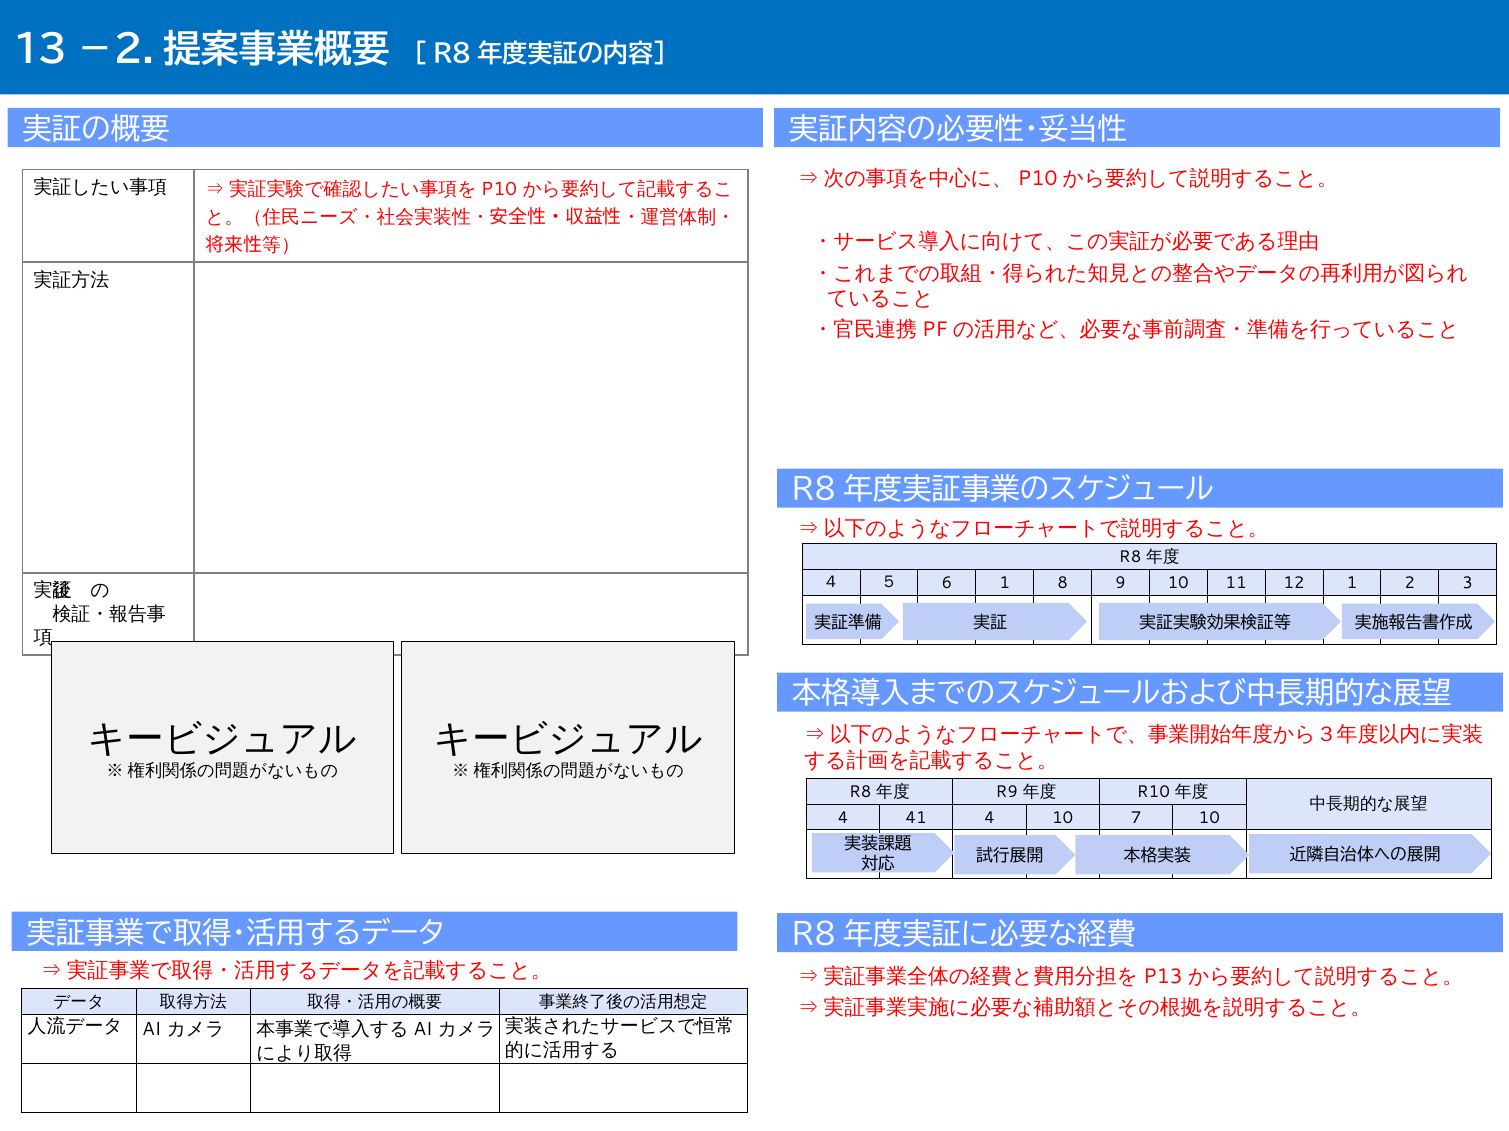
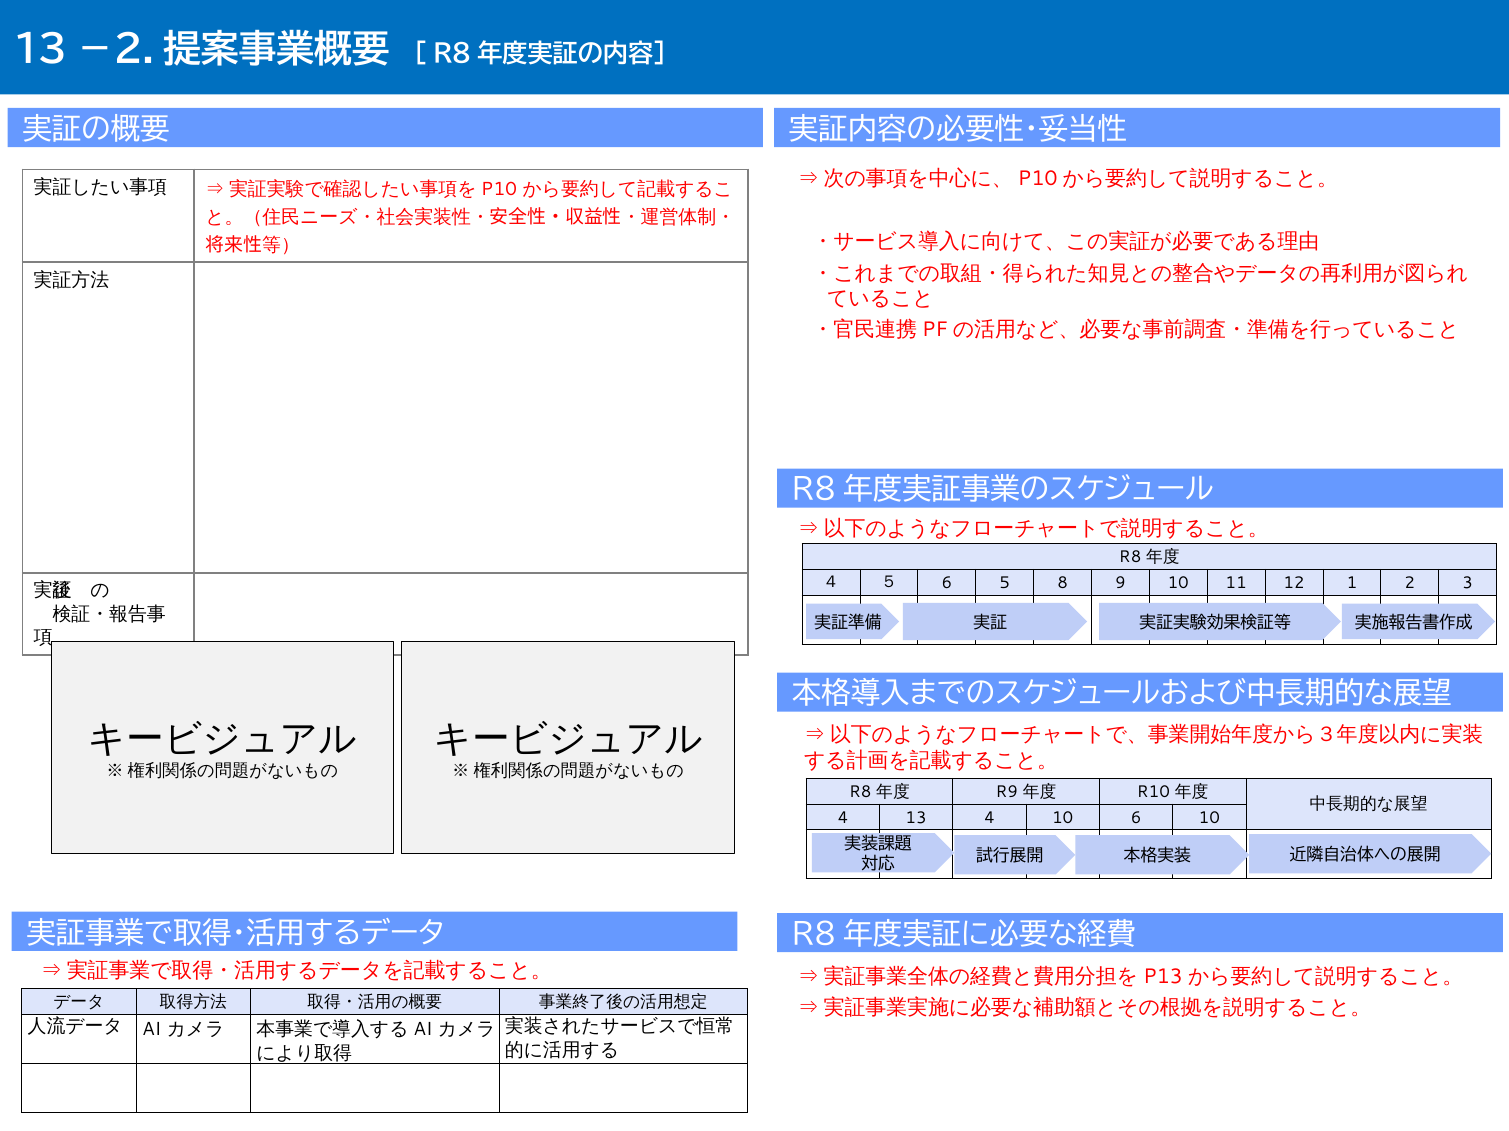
6 1: 1 -> 5
41: 41 -> 13
10 7: 7 -> 6
